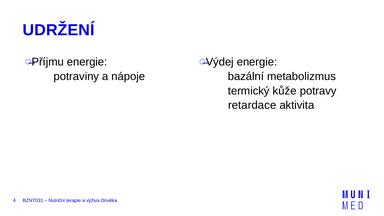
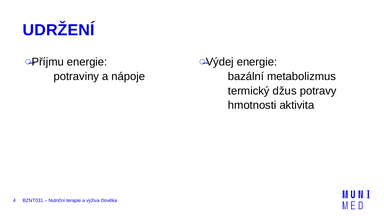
kůže: kůže -> džus
retardace: retardace -> hmotnosti
